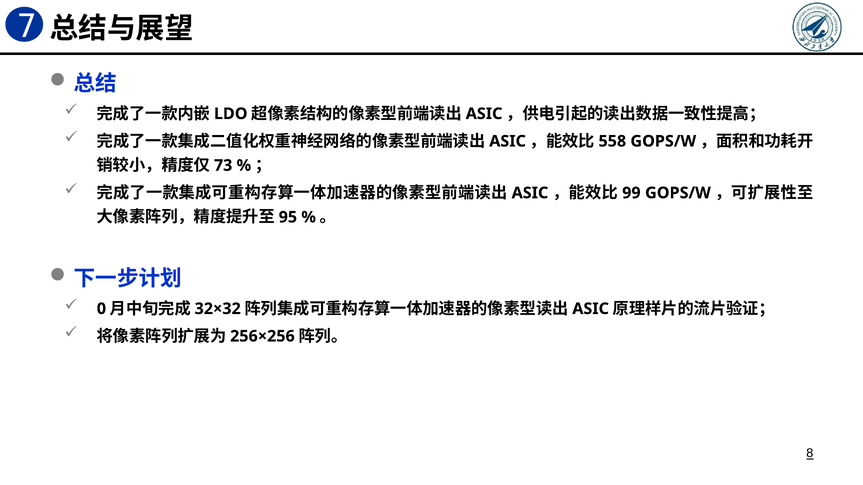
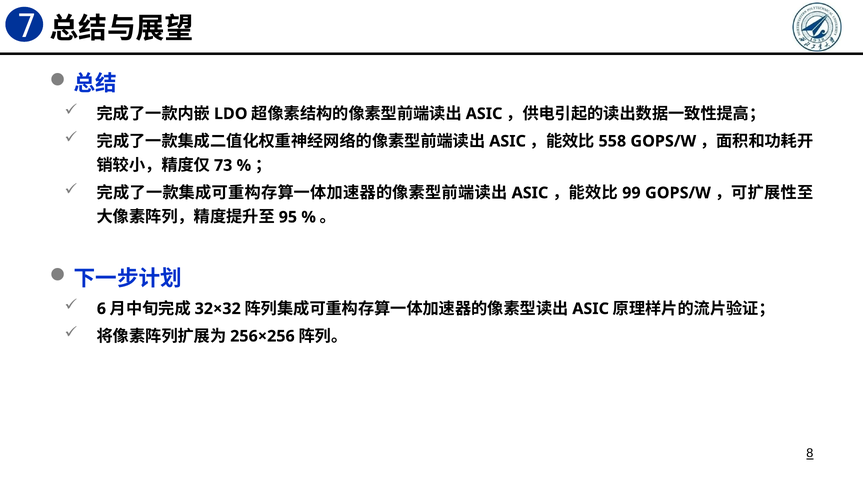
0: 0 -> 6
